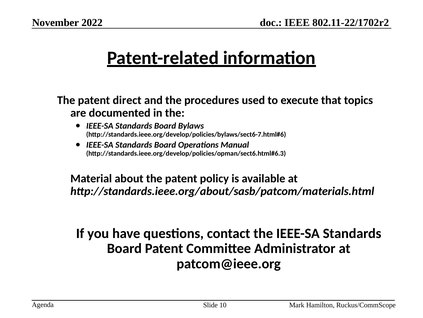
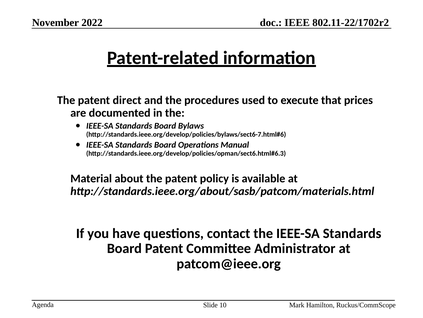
topics: topics -> prices
